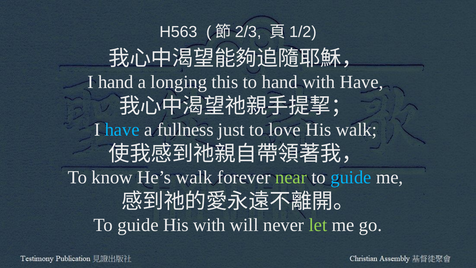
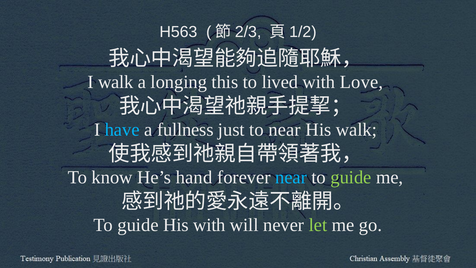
I hand: hand -> walk
to hand: hand -> lived
with Have: Have -> Love
to love: love -> near
He’s walk: walk -> hand
near at (291, 177) colour: light green -> light blue
guide at (351, 177) colour: light blue -> light green
